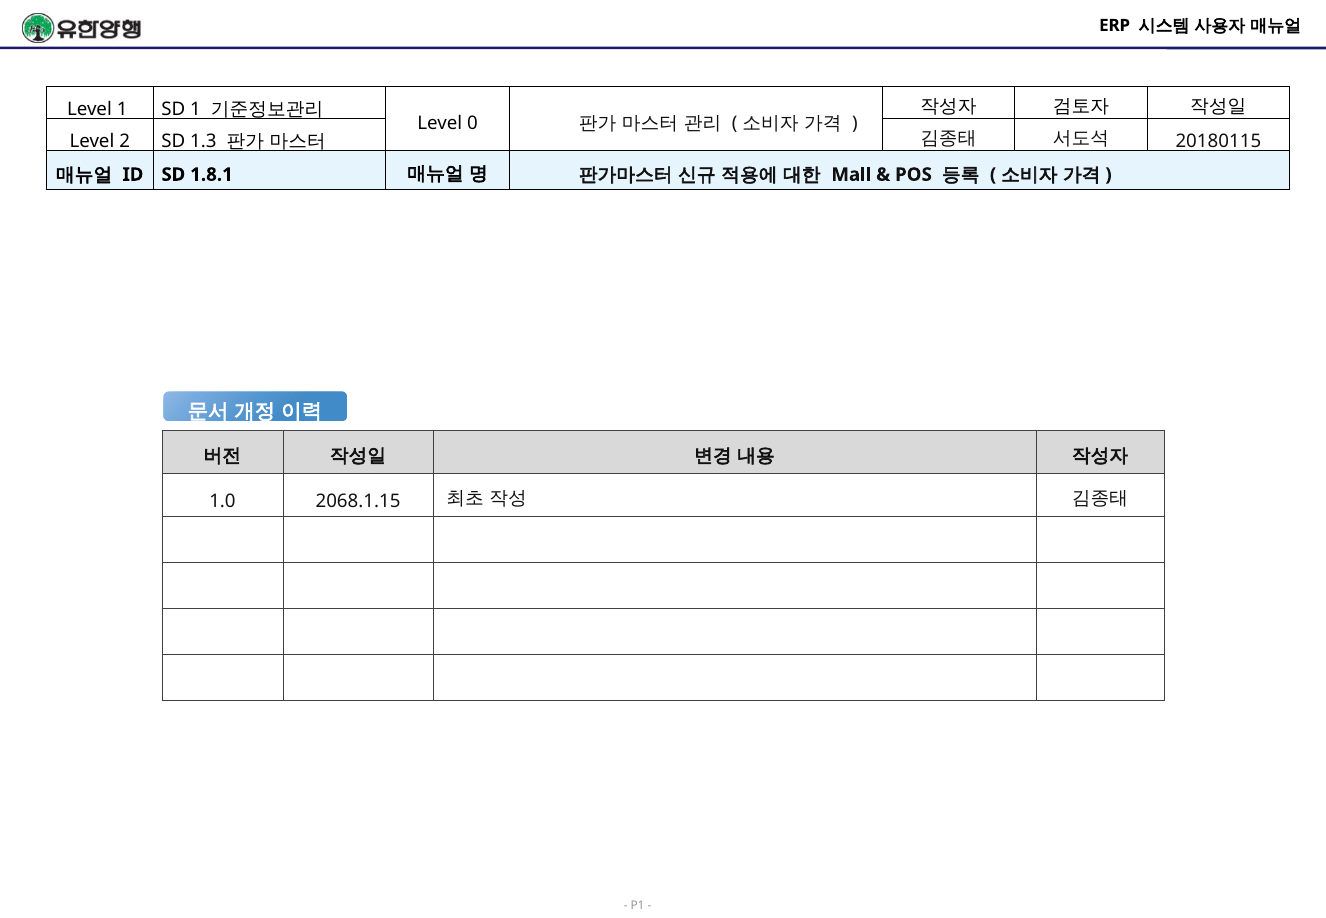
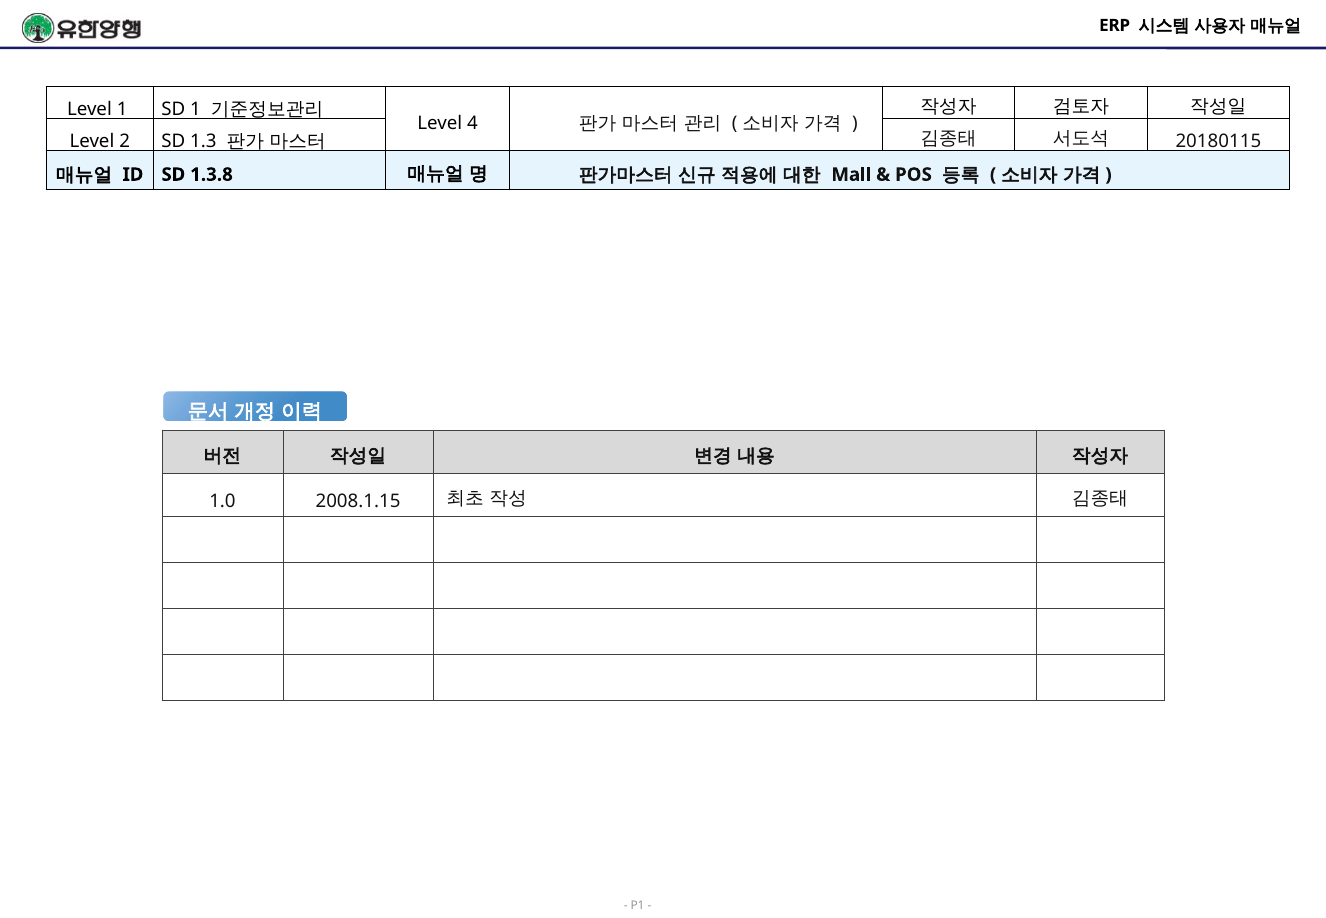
0: 0 -> 4
1.8.1: 1.8.1 -> 1.3.8
2068.1.15: 2068.1.15 -> 2008.1.15
